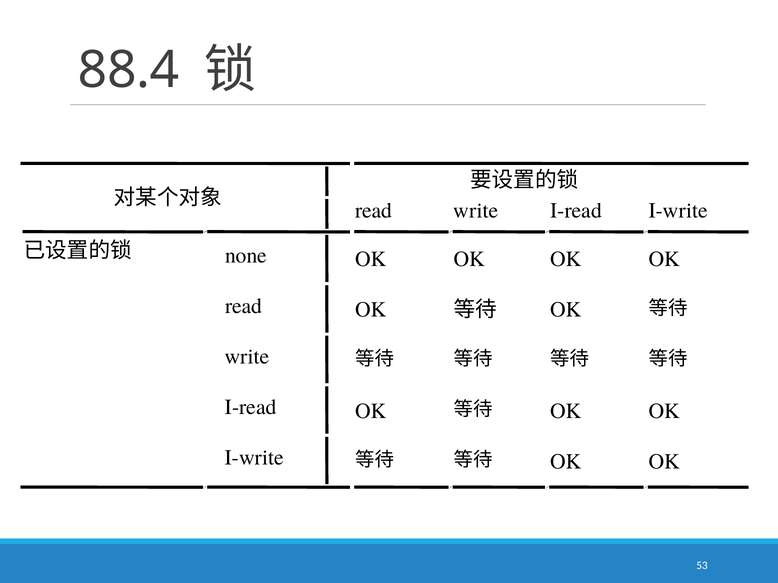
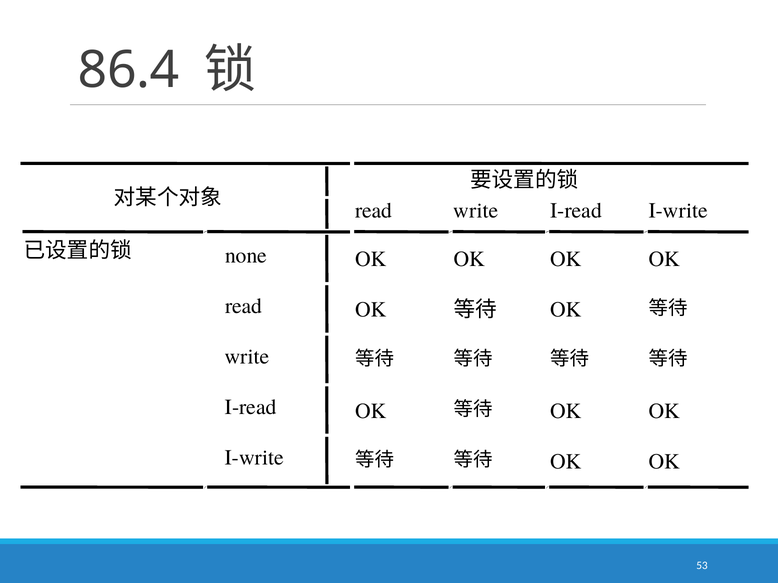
88.4: 88.4 -> 86.4
